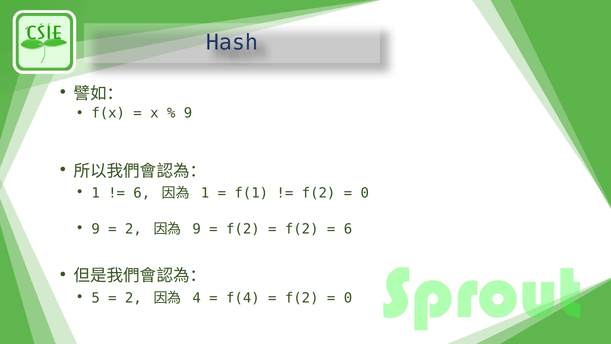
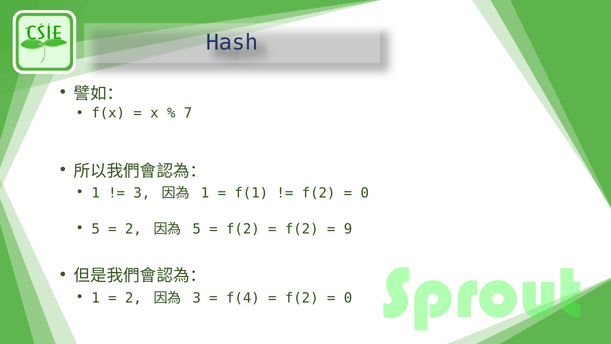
9 at (188, 113): 9 -> 7
6 at (142, 193): 6 -> 3
9 at (96, 229): 9 -> 5
9 at (197, 229): 9 -> 5
6 at (348, 229): 6 -> 9
5 at (96, 298): 5 -> 1
4 at (197, 298): 4 -> 3
